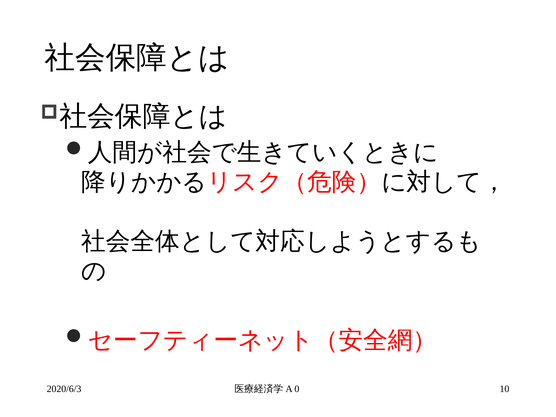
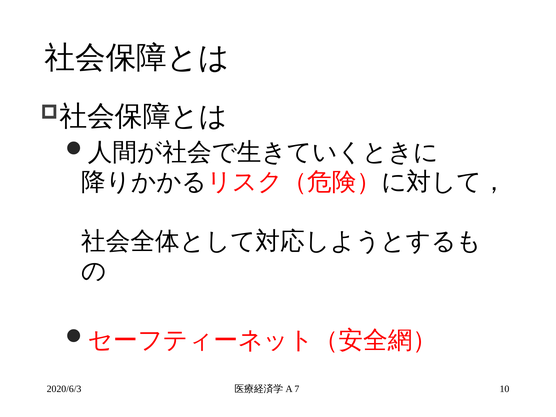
0: 0 -> 7
